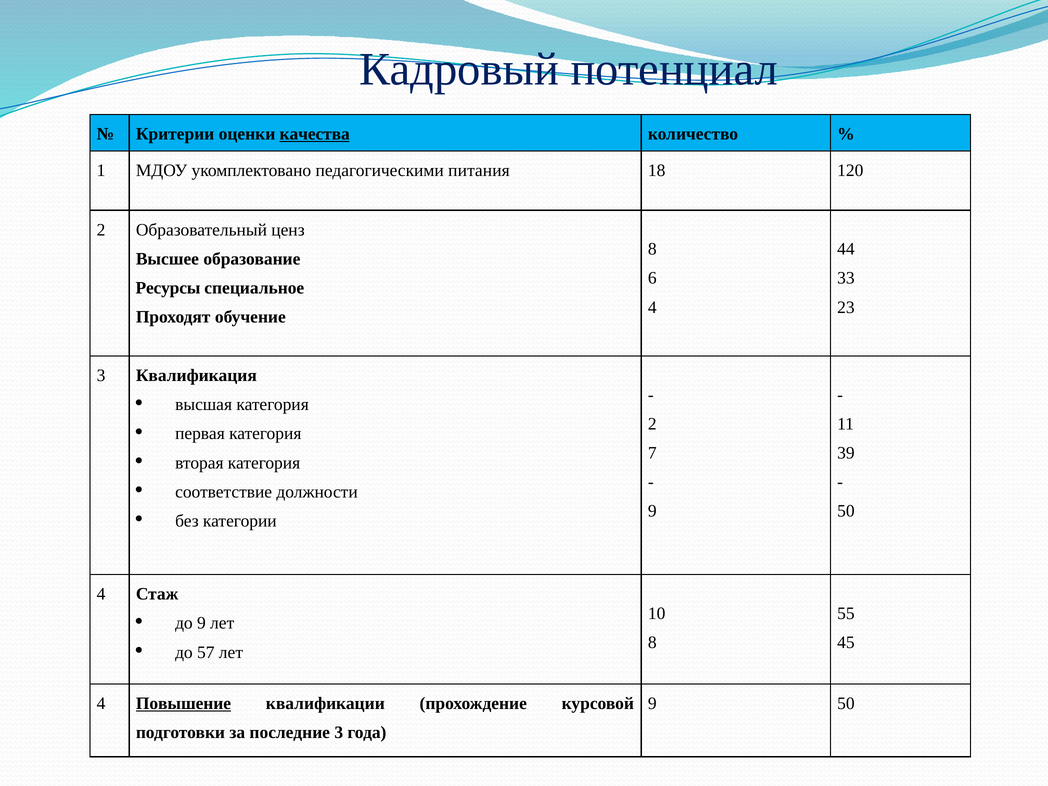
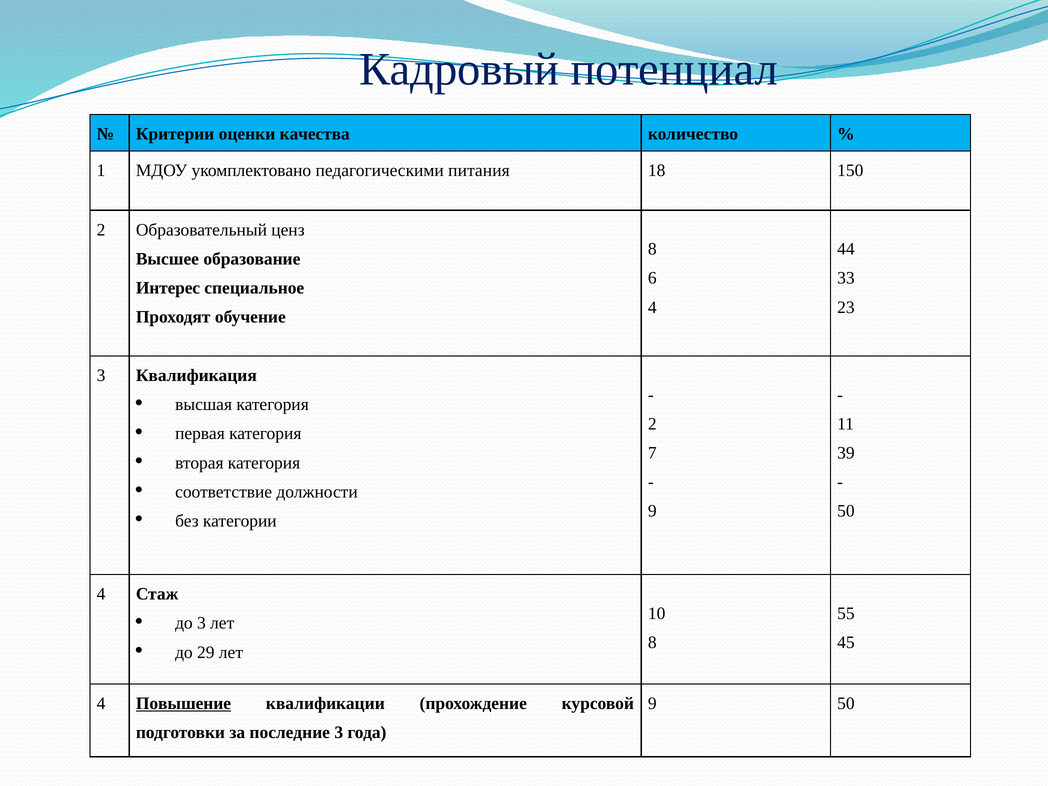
качества underline: present -> none
120: 120 -> 150
Ресурсы: Ресурсы -> Интерес
до 9: 9 -> 3
57: 57 -> 29
